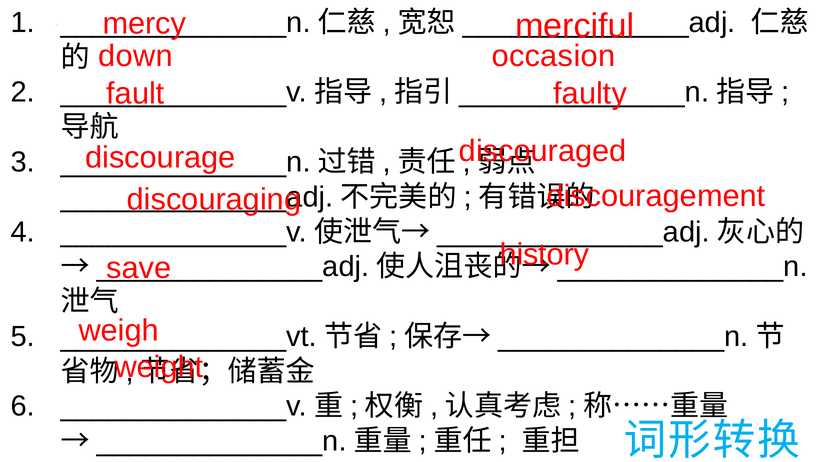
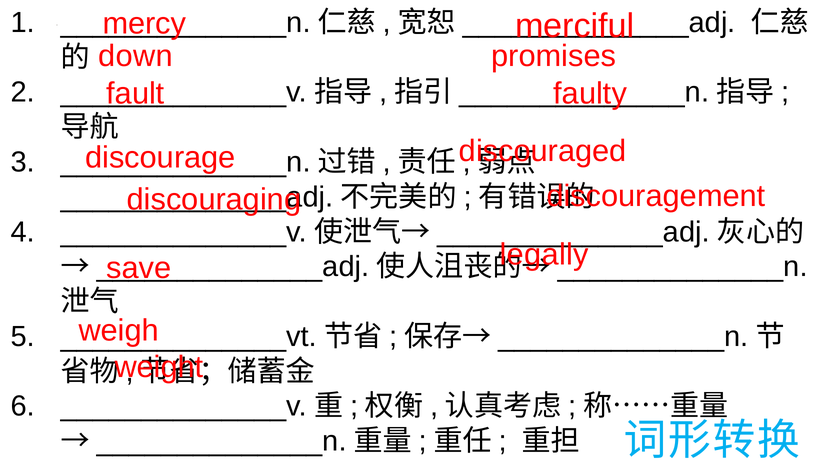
occasion: occasion -> promises
history: history -> legally
